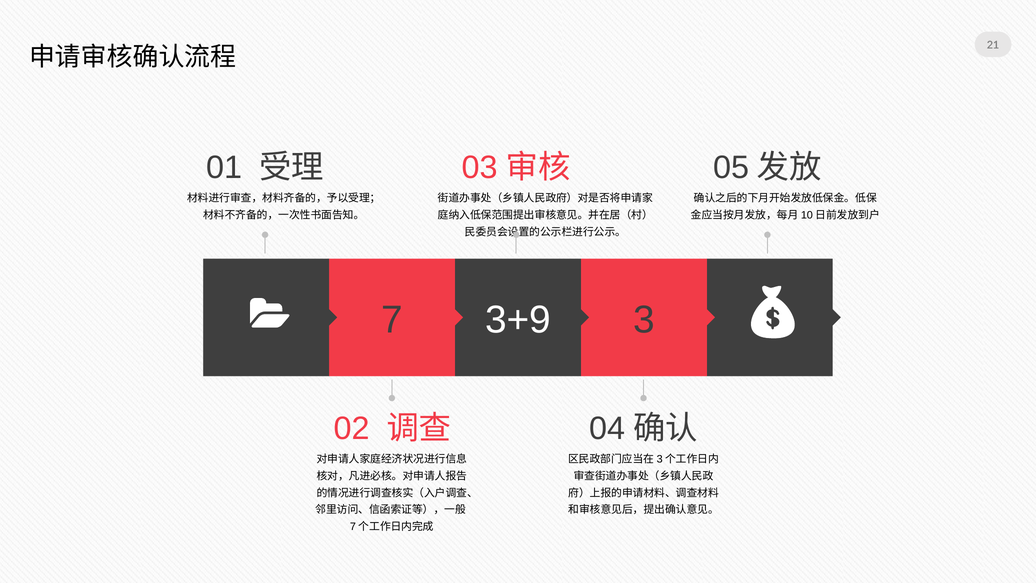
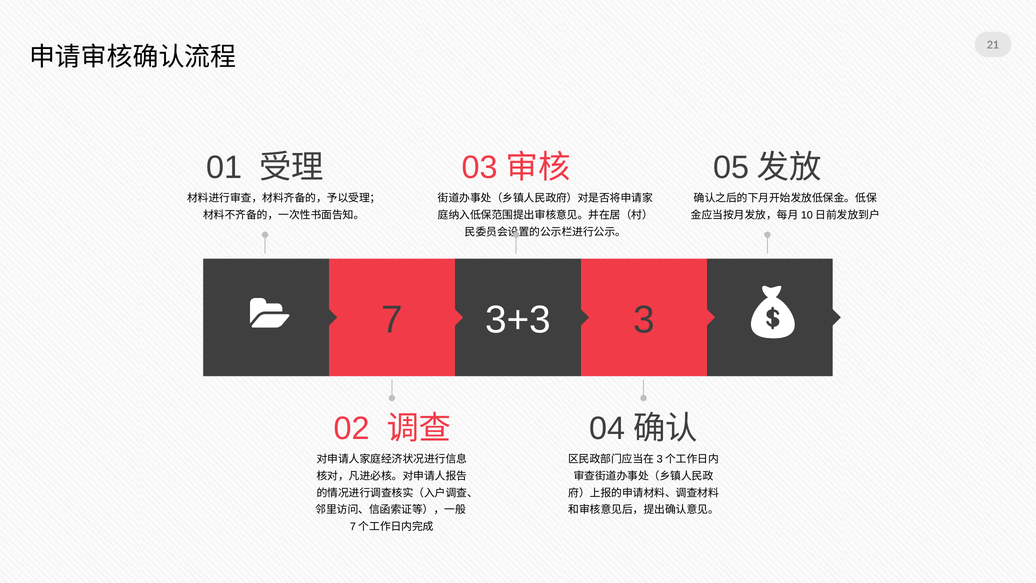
3+9: 3+9 -> 3+3
